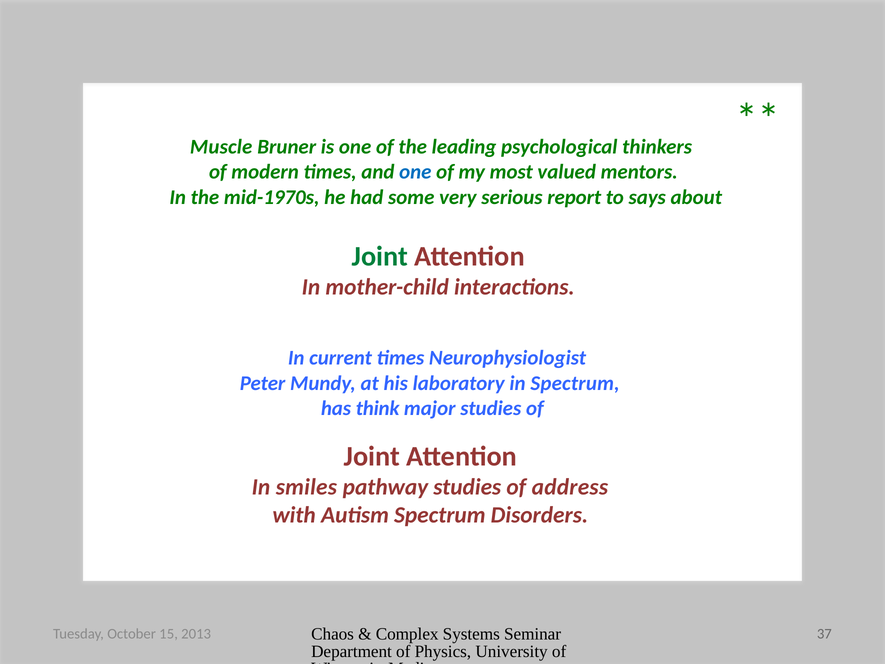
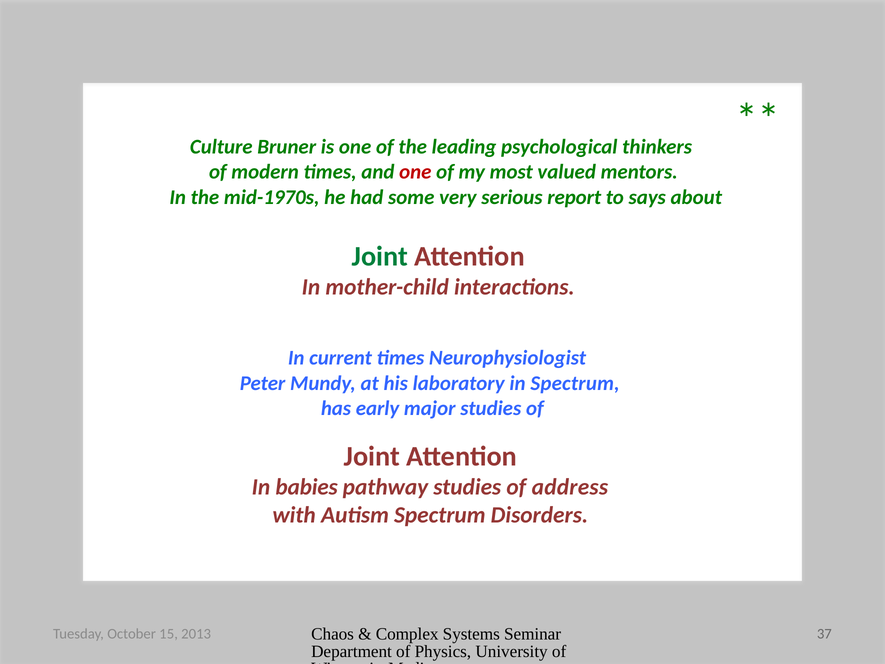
Muscle: Muscle -> Culture
one at (415, 172) colour: blue -> red
think: think -> early
smiles: smiles -> babies
